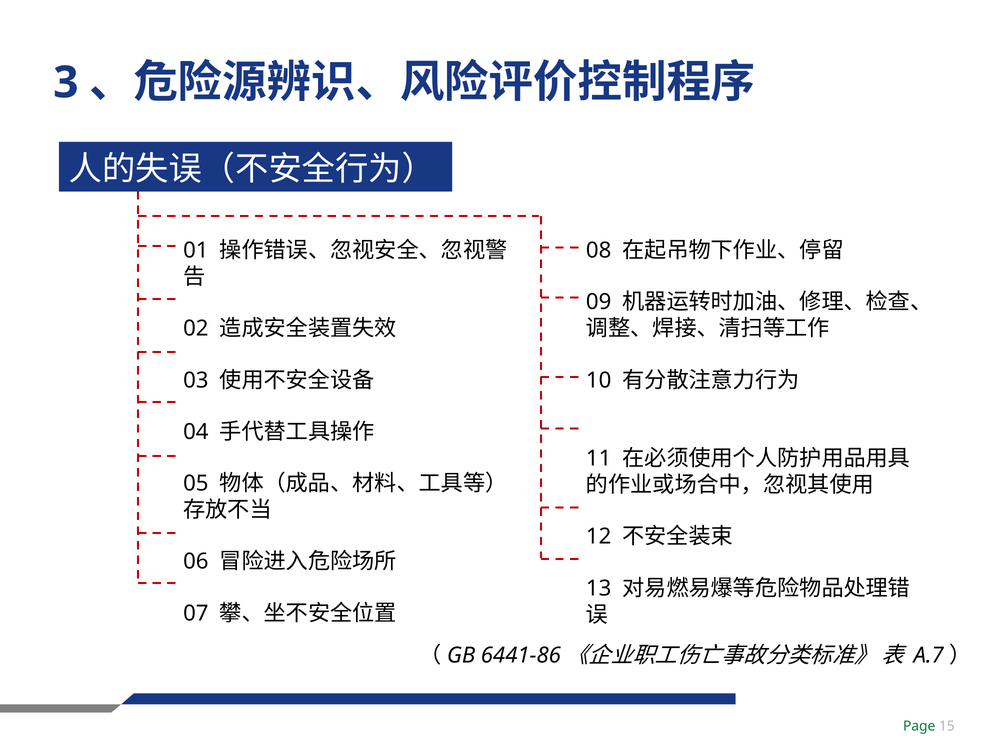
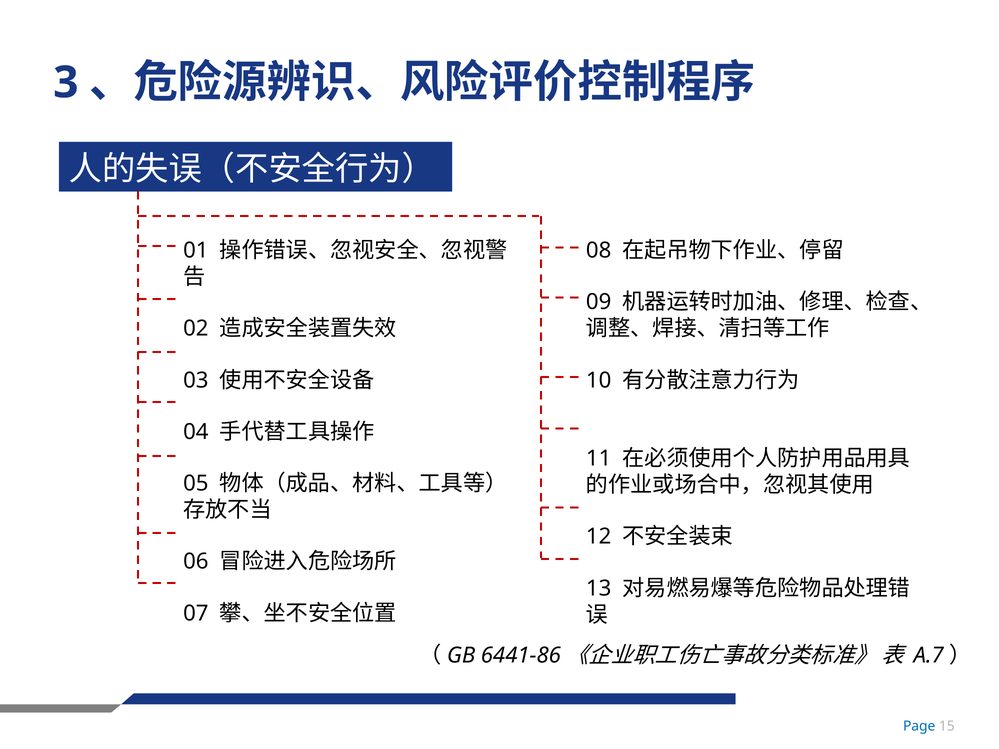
Page colour: green -> blue
